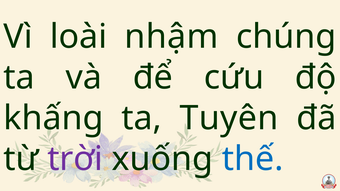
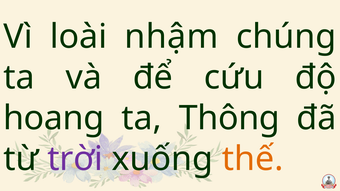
khấng: khấng -> hoang
Tuyên: Tuyên -> Thông
thế colour: blue -> orange
